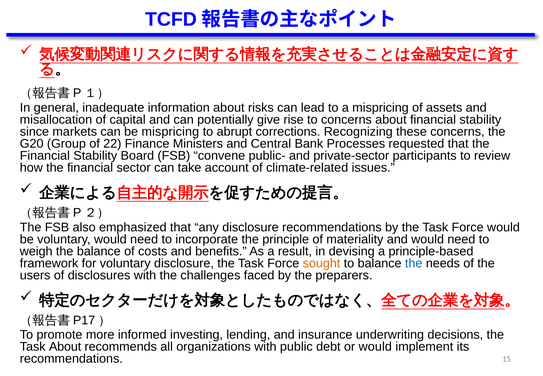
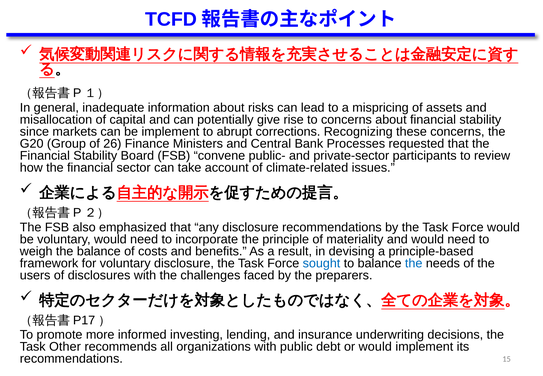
be mispricing: mispricing -> implement
22: 22 -> 26
sought colour: orange -> blue
Task About: About -> Other
